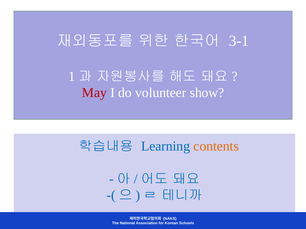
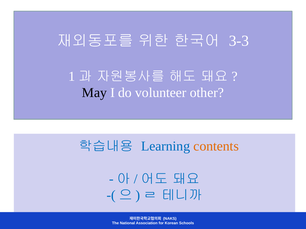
3-1: 3-1 -> 3-3
May colour: red -> black
show: show -> other
